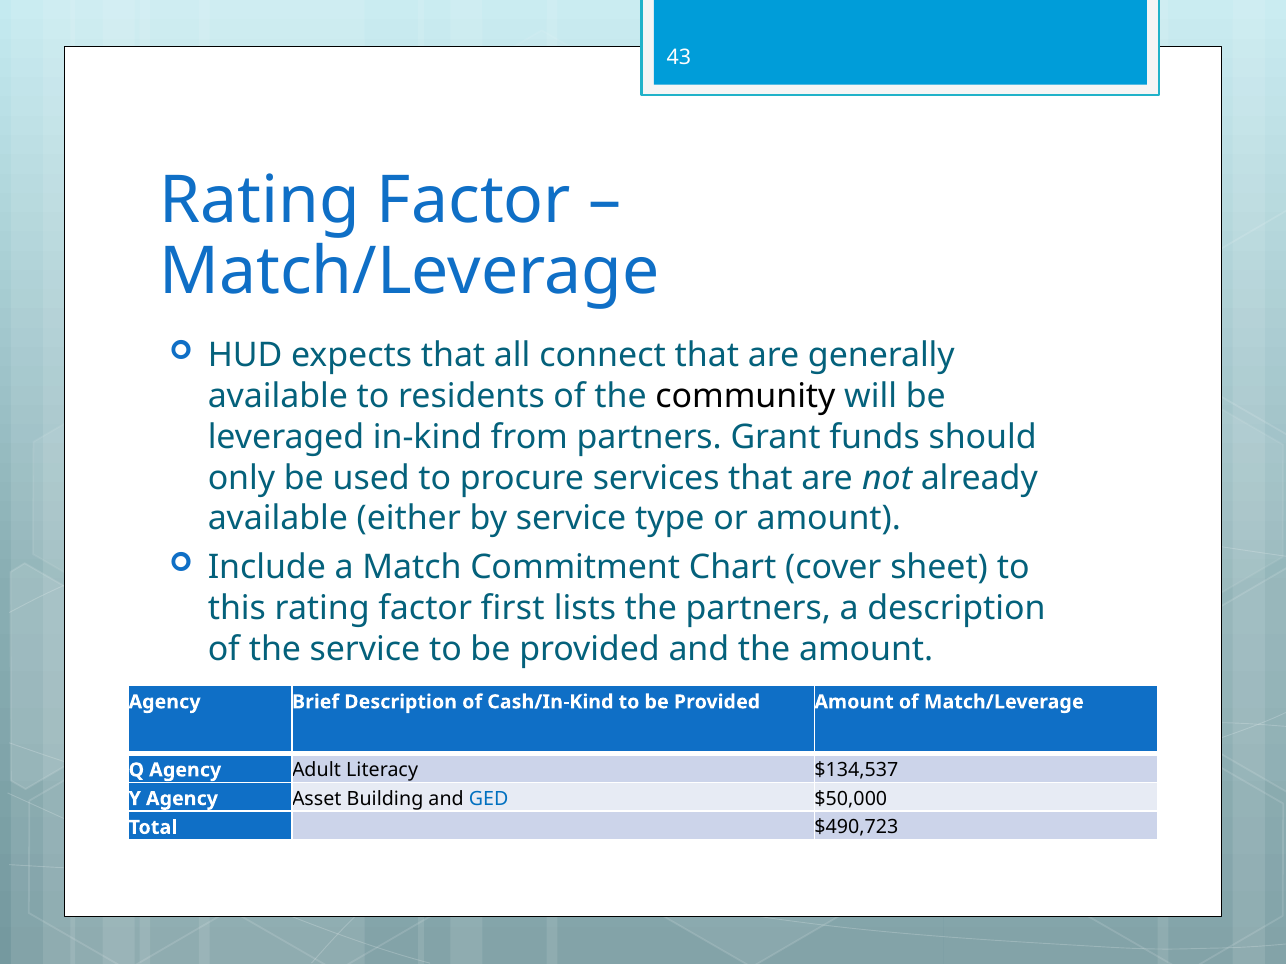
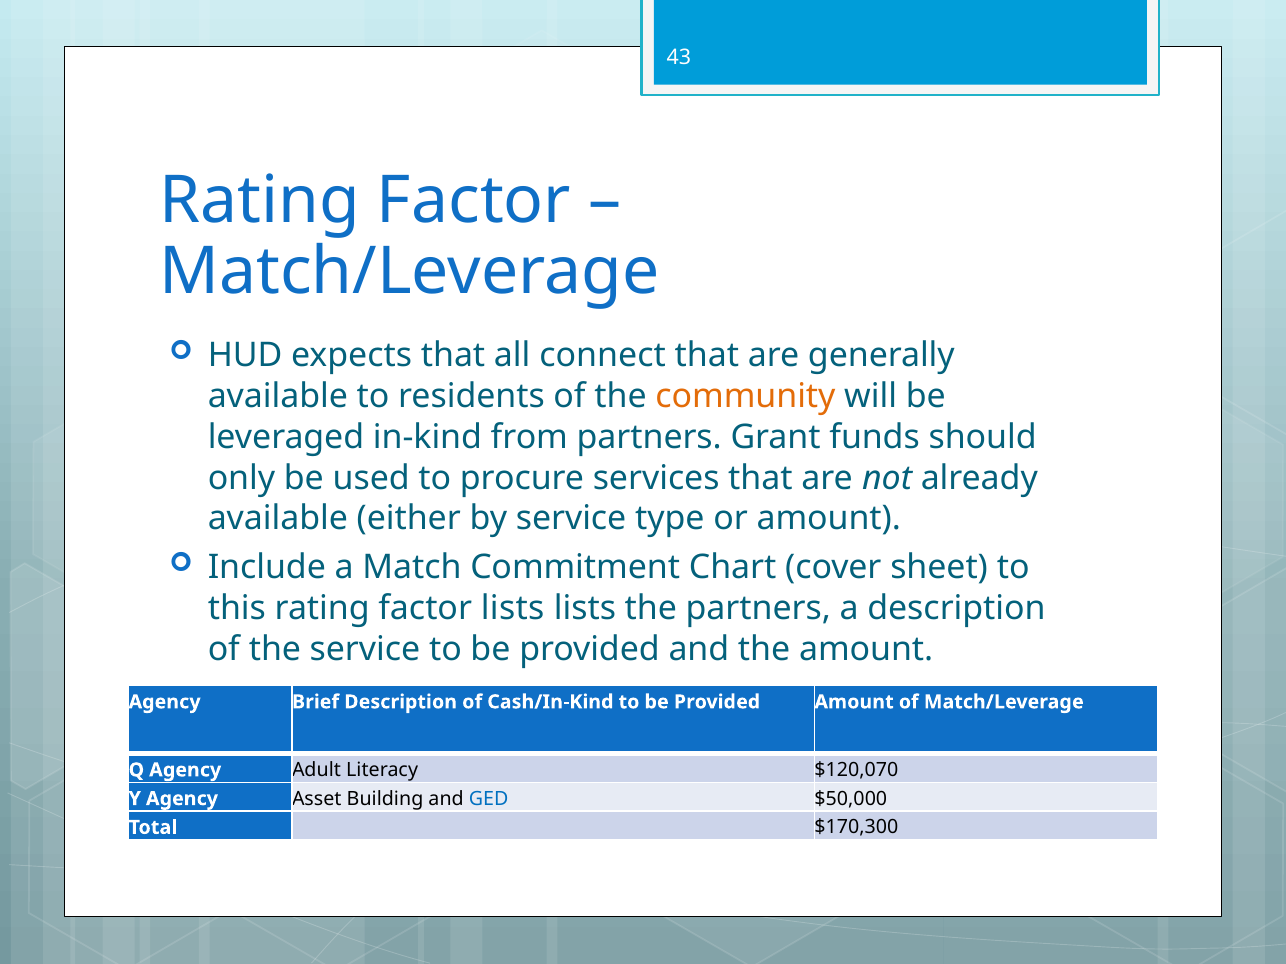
community colour: black -> orange
factor first: first -> lists
$134,537: $134,537 -> $120,070
$490,723: $490,723 -> $170,300
